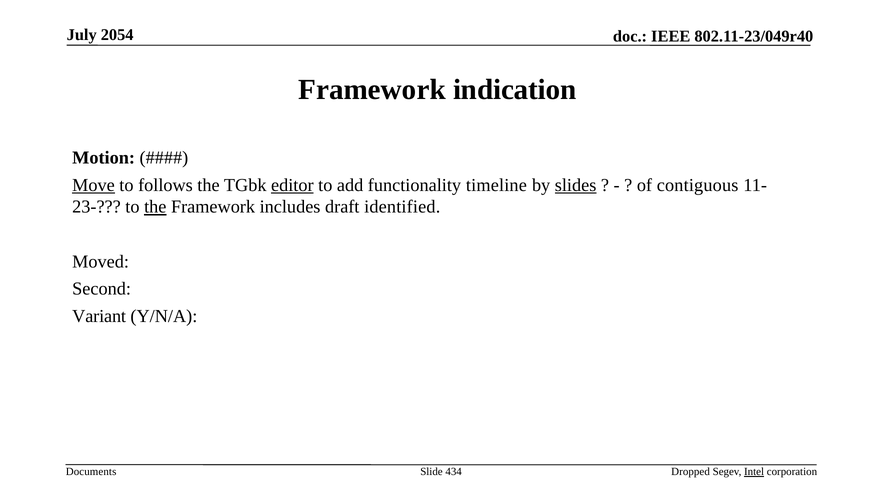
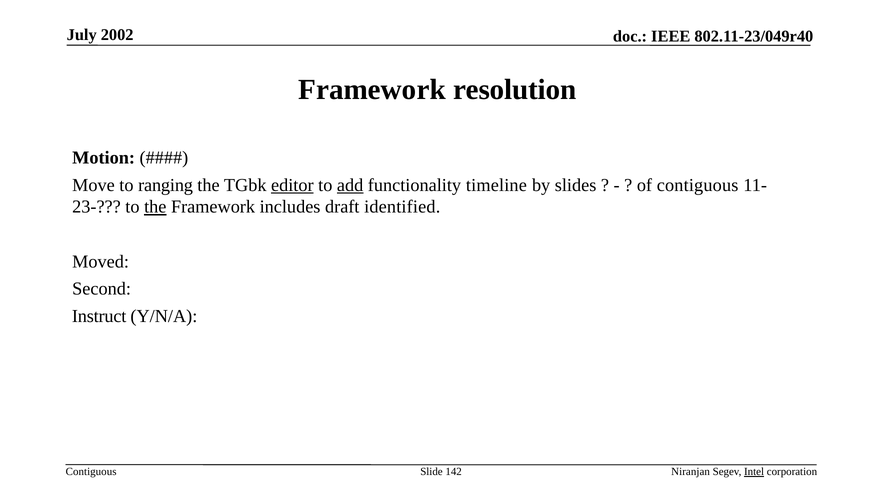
2054: 2054 -> 2002
indication: indication -> resolution
Move underline: present -> none
follows: follows -> ranging
add underline: none -> present
slides underline: present -> none
Variant: Variant -> Instruct
Documents at (91, 472): Documents -> Contiguous
434: 434 -> 142
Dropped: Dropped -> Niranjan
